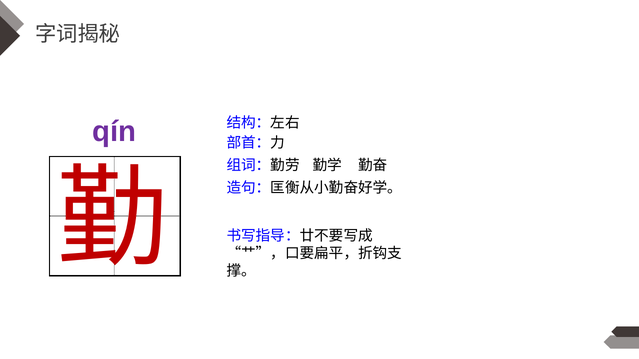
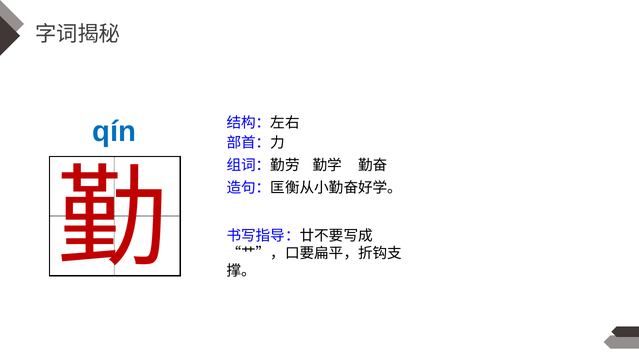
qín colour: purple -> blue
